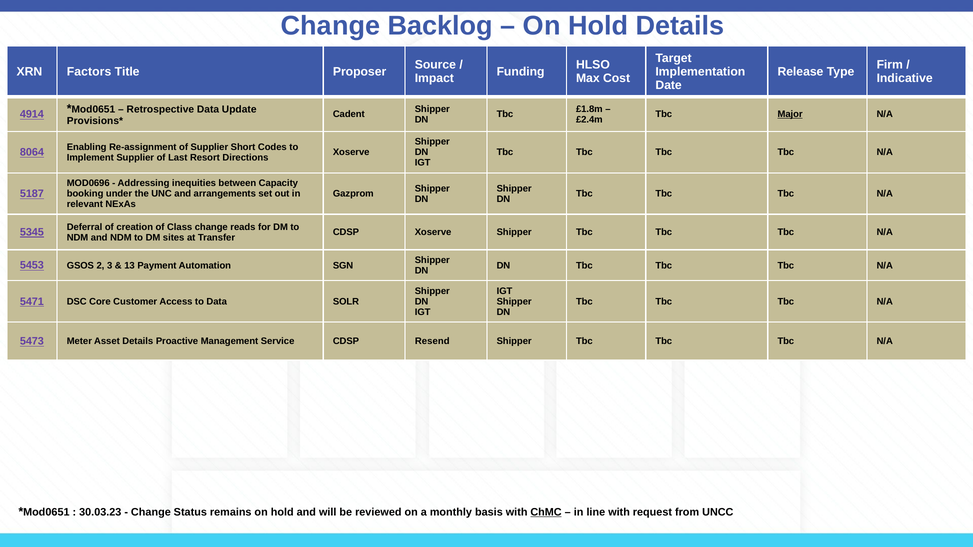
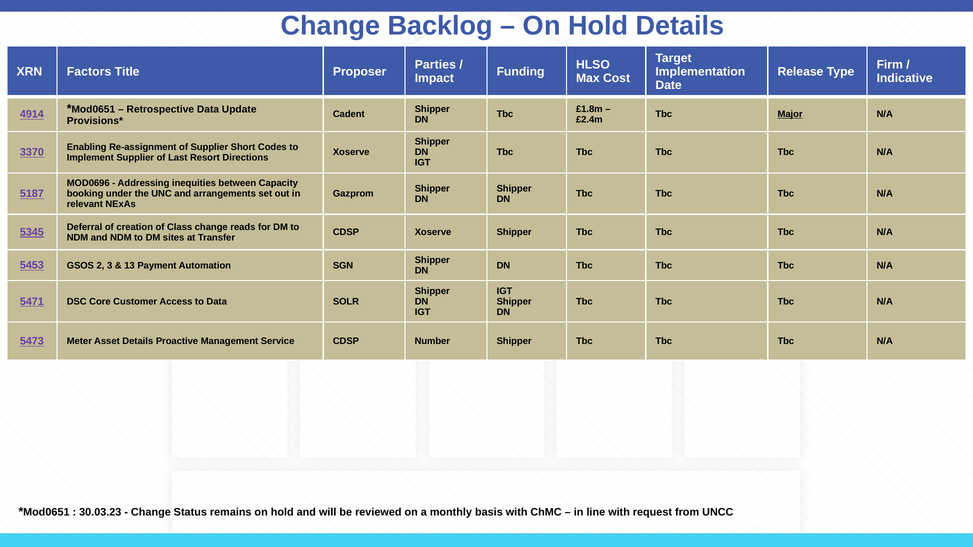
Source: Source -> Parties
8064: 8064 -> 3370
Resend: Resend -> Number
ChMC underline: present -> none
